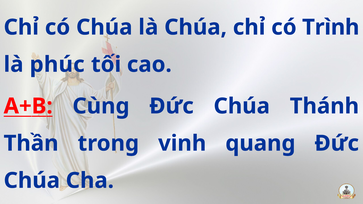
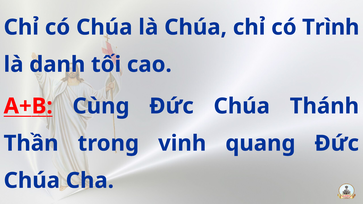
phúc: phúc -> danh
